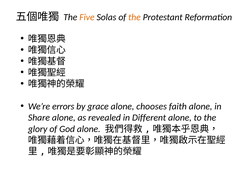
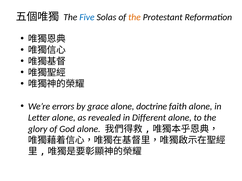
Five colour: orange -> blue
chooses: chooses -> doctrine
Share: Share -> Letter
